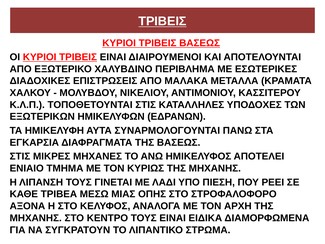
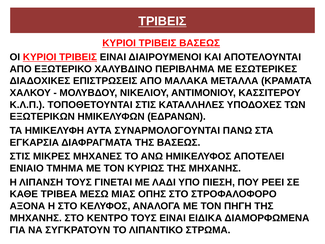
ΑΡΧΗ: ΑΡΧΗ -> ΠΗΓΗ
